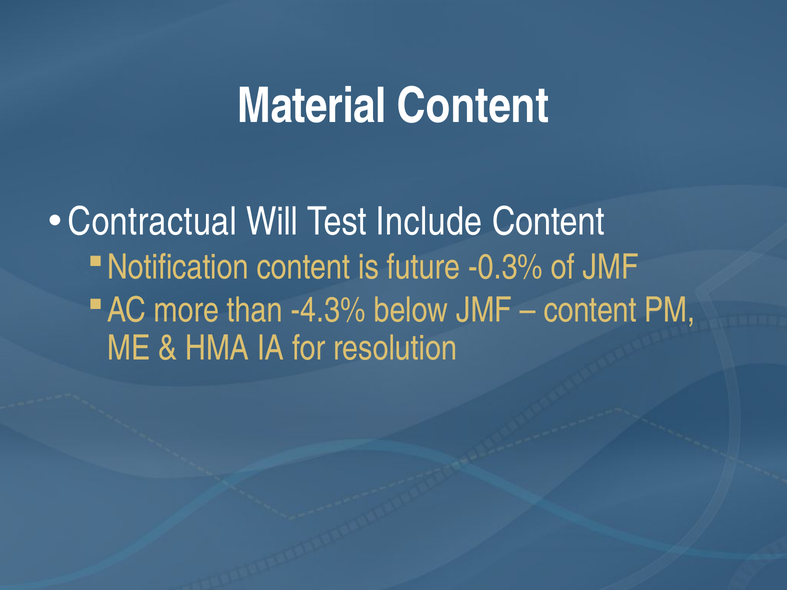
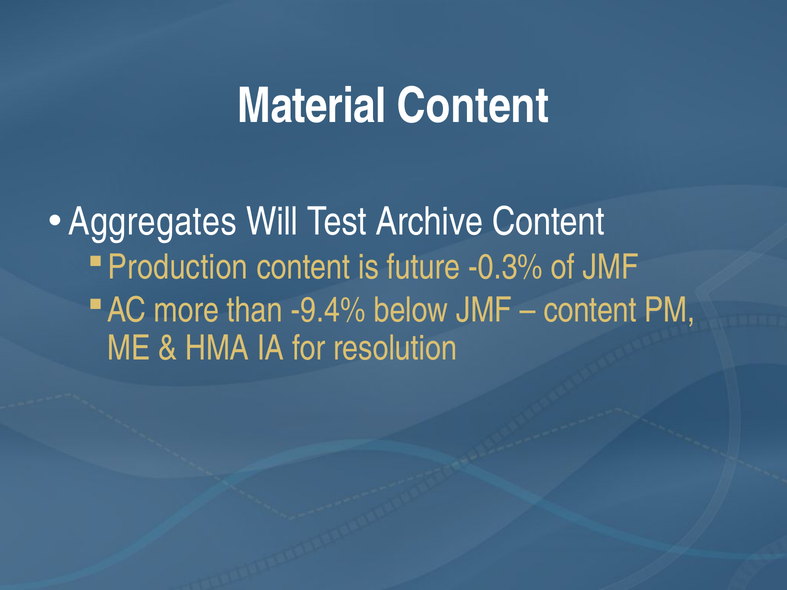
Contractual: Contractual -> Aggregates
Include: Include -> Archive
Notification: Notification -> Production
-4.3%: -4.3% -> -9.4%
